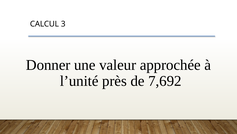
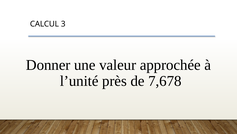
7,692: 7,692 -> 7,678
